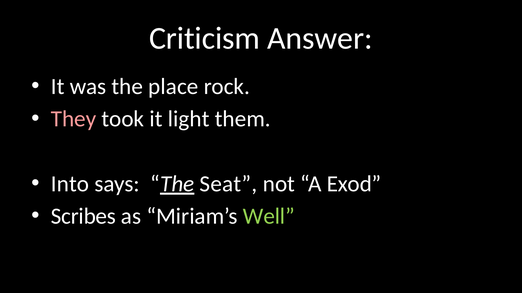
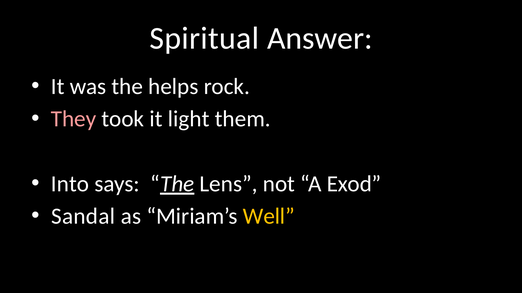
Criticism: Criticism -> Spiritual
place: place -> helps
Seat: Seat -> Lens
Scribes: Scribes -> Sandal
Well colour: light green -> yellow
